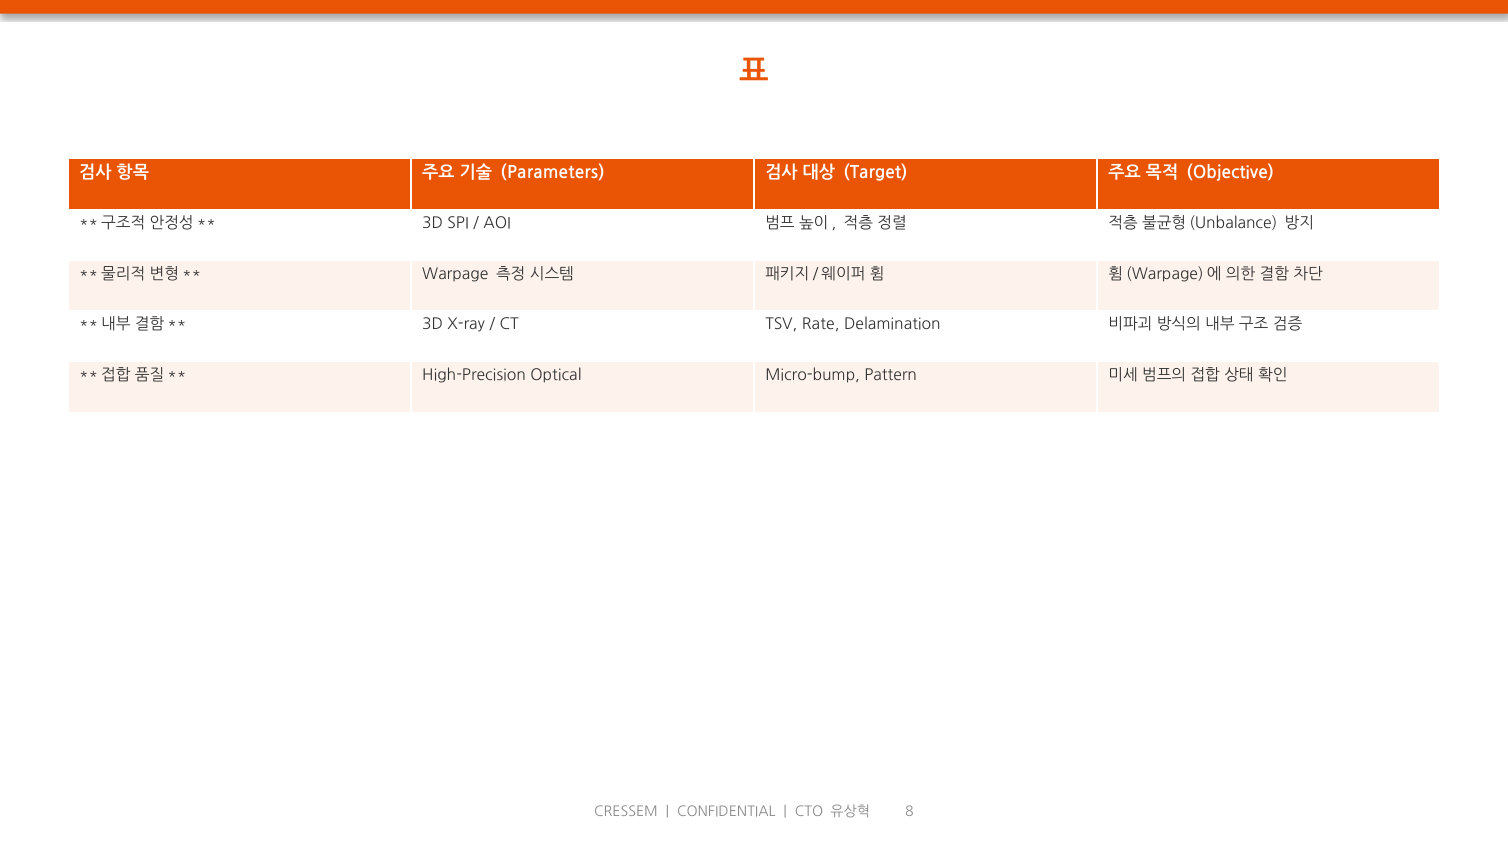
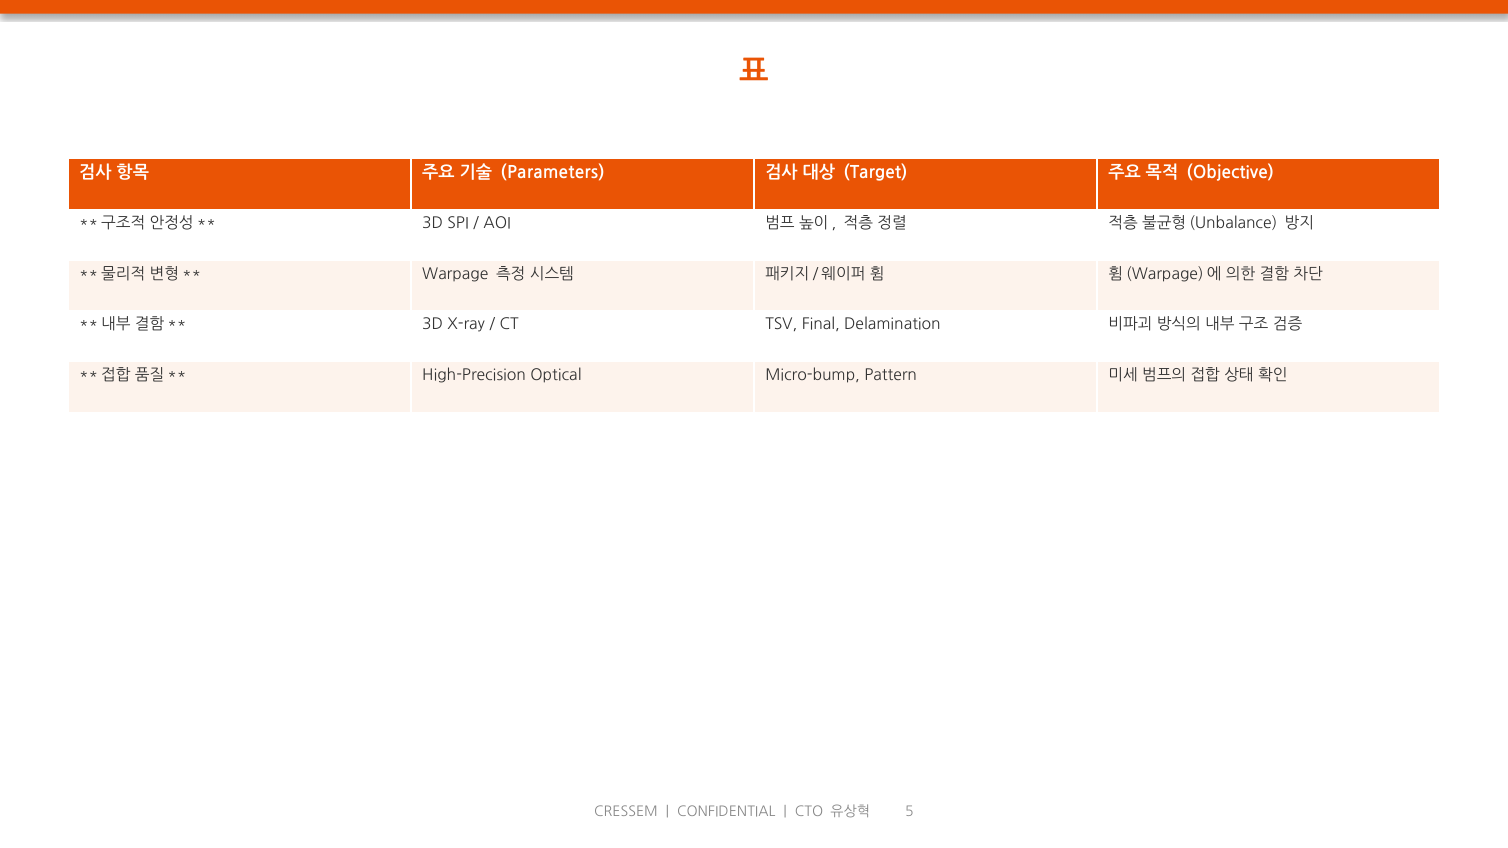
Rate: Rate -> Final
8: 8 -> 5
